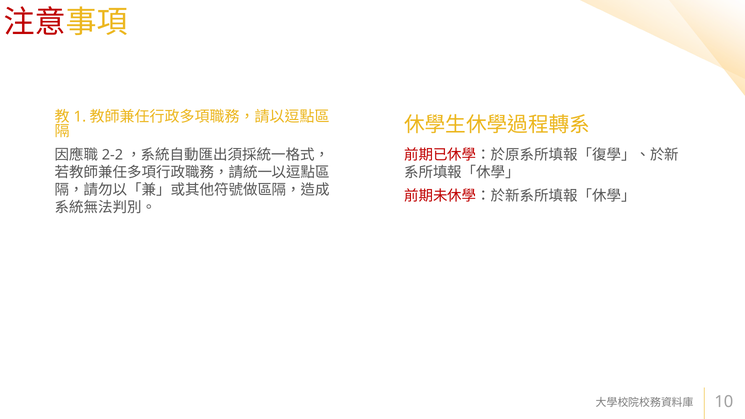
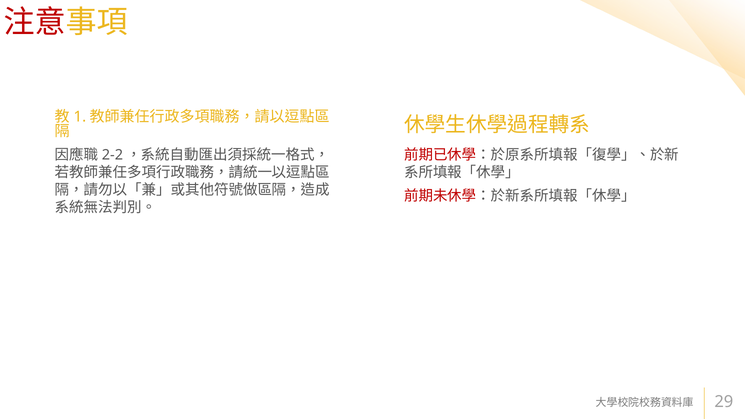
10: 10 -> 29
